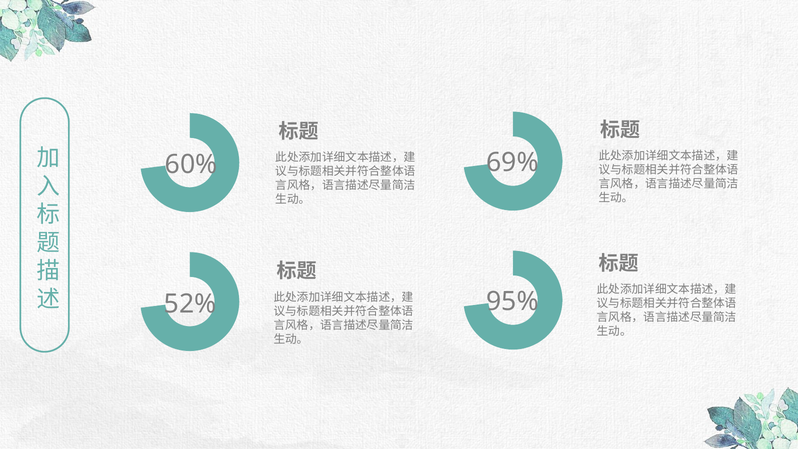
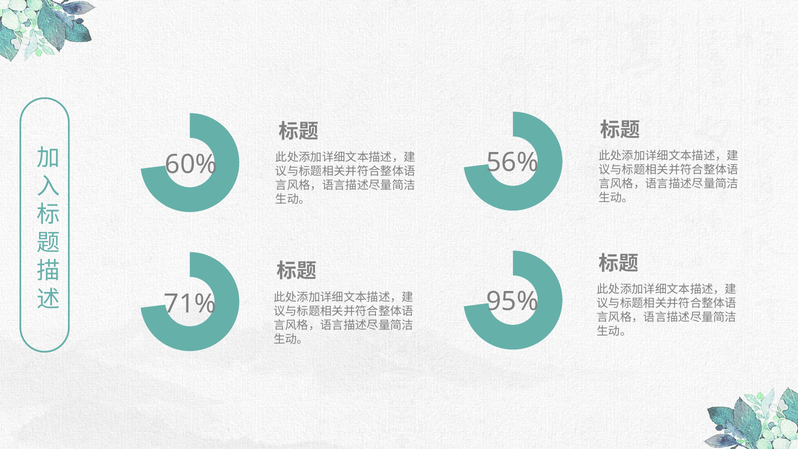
69%: 69% -> 56%
52%: 52% -> 71%
